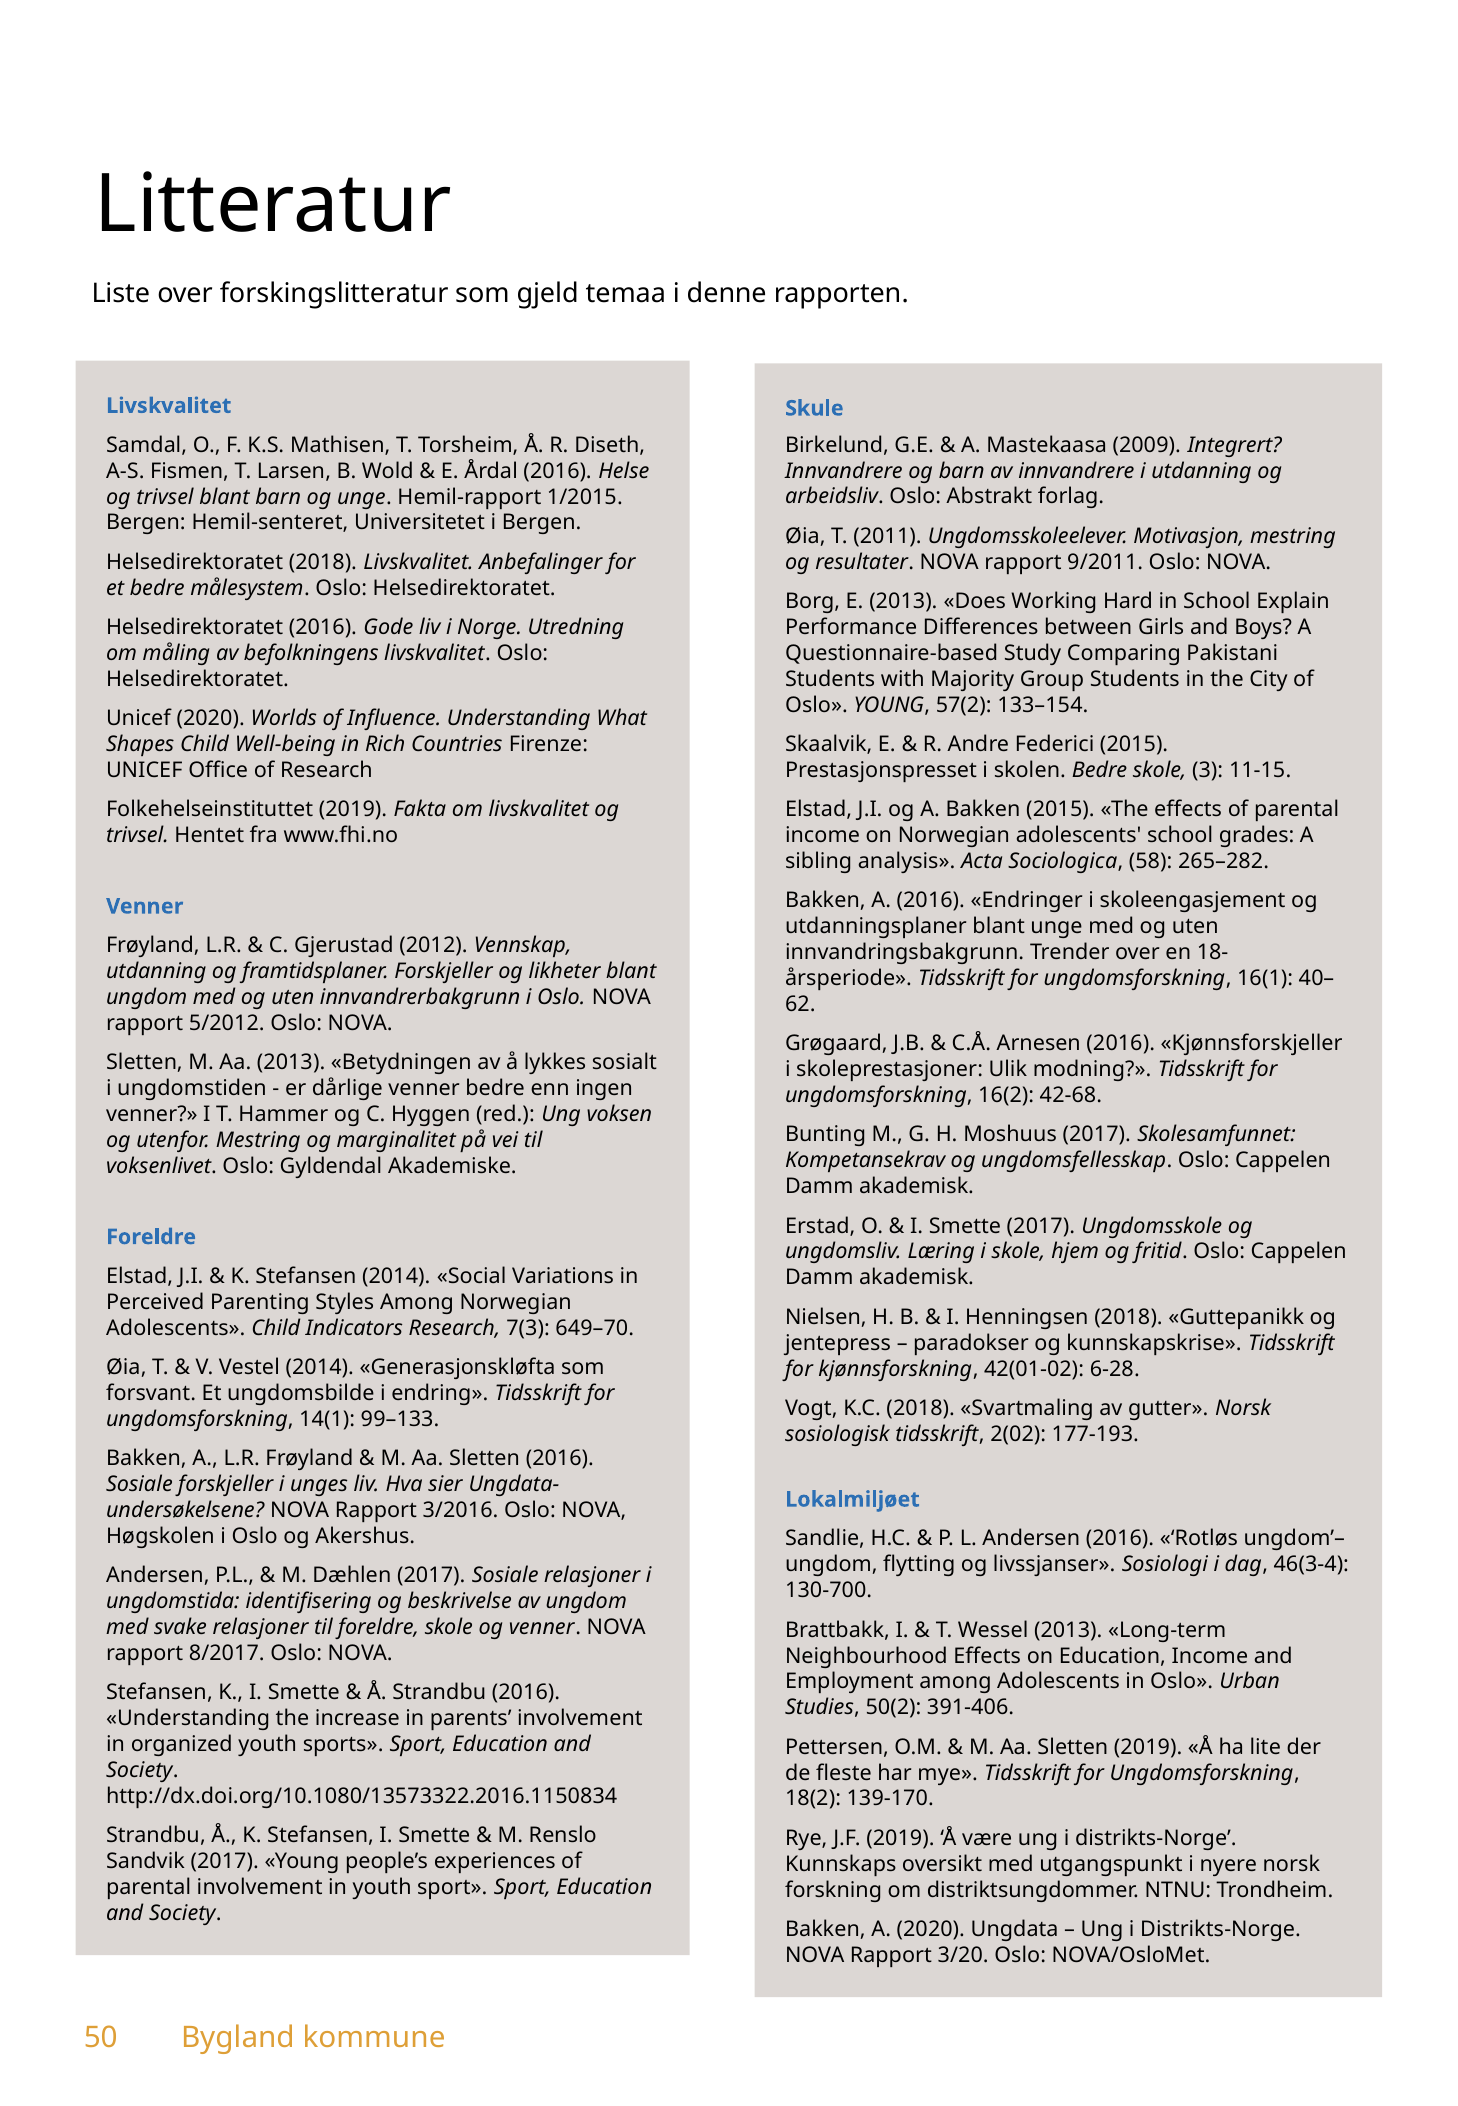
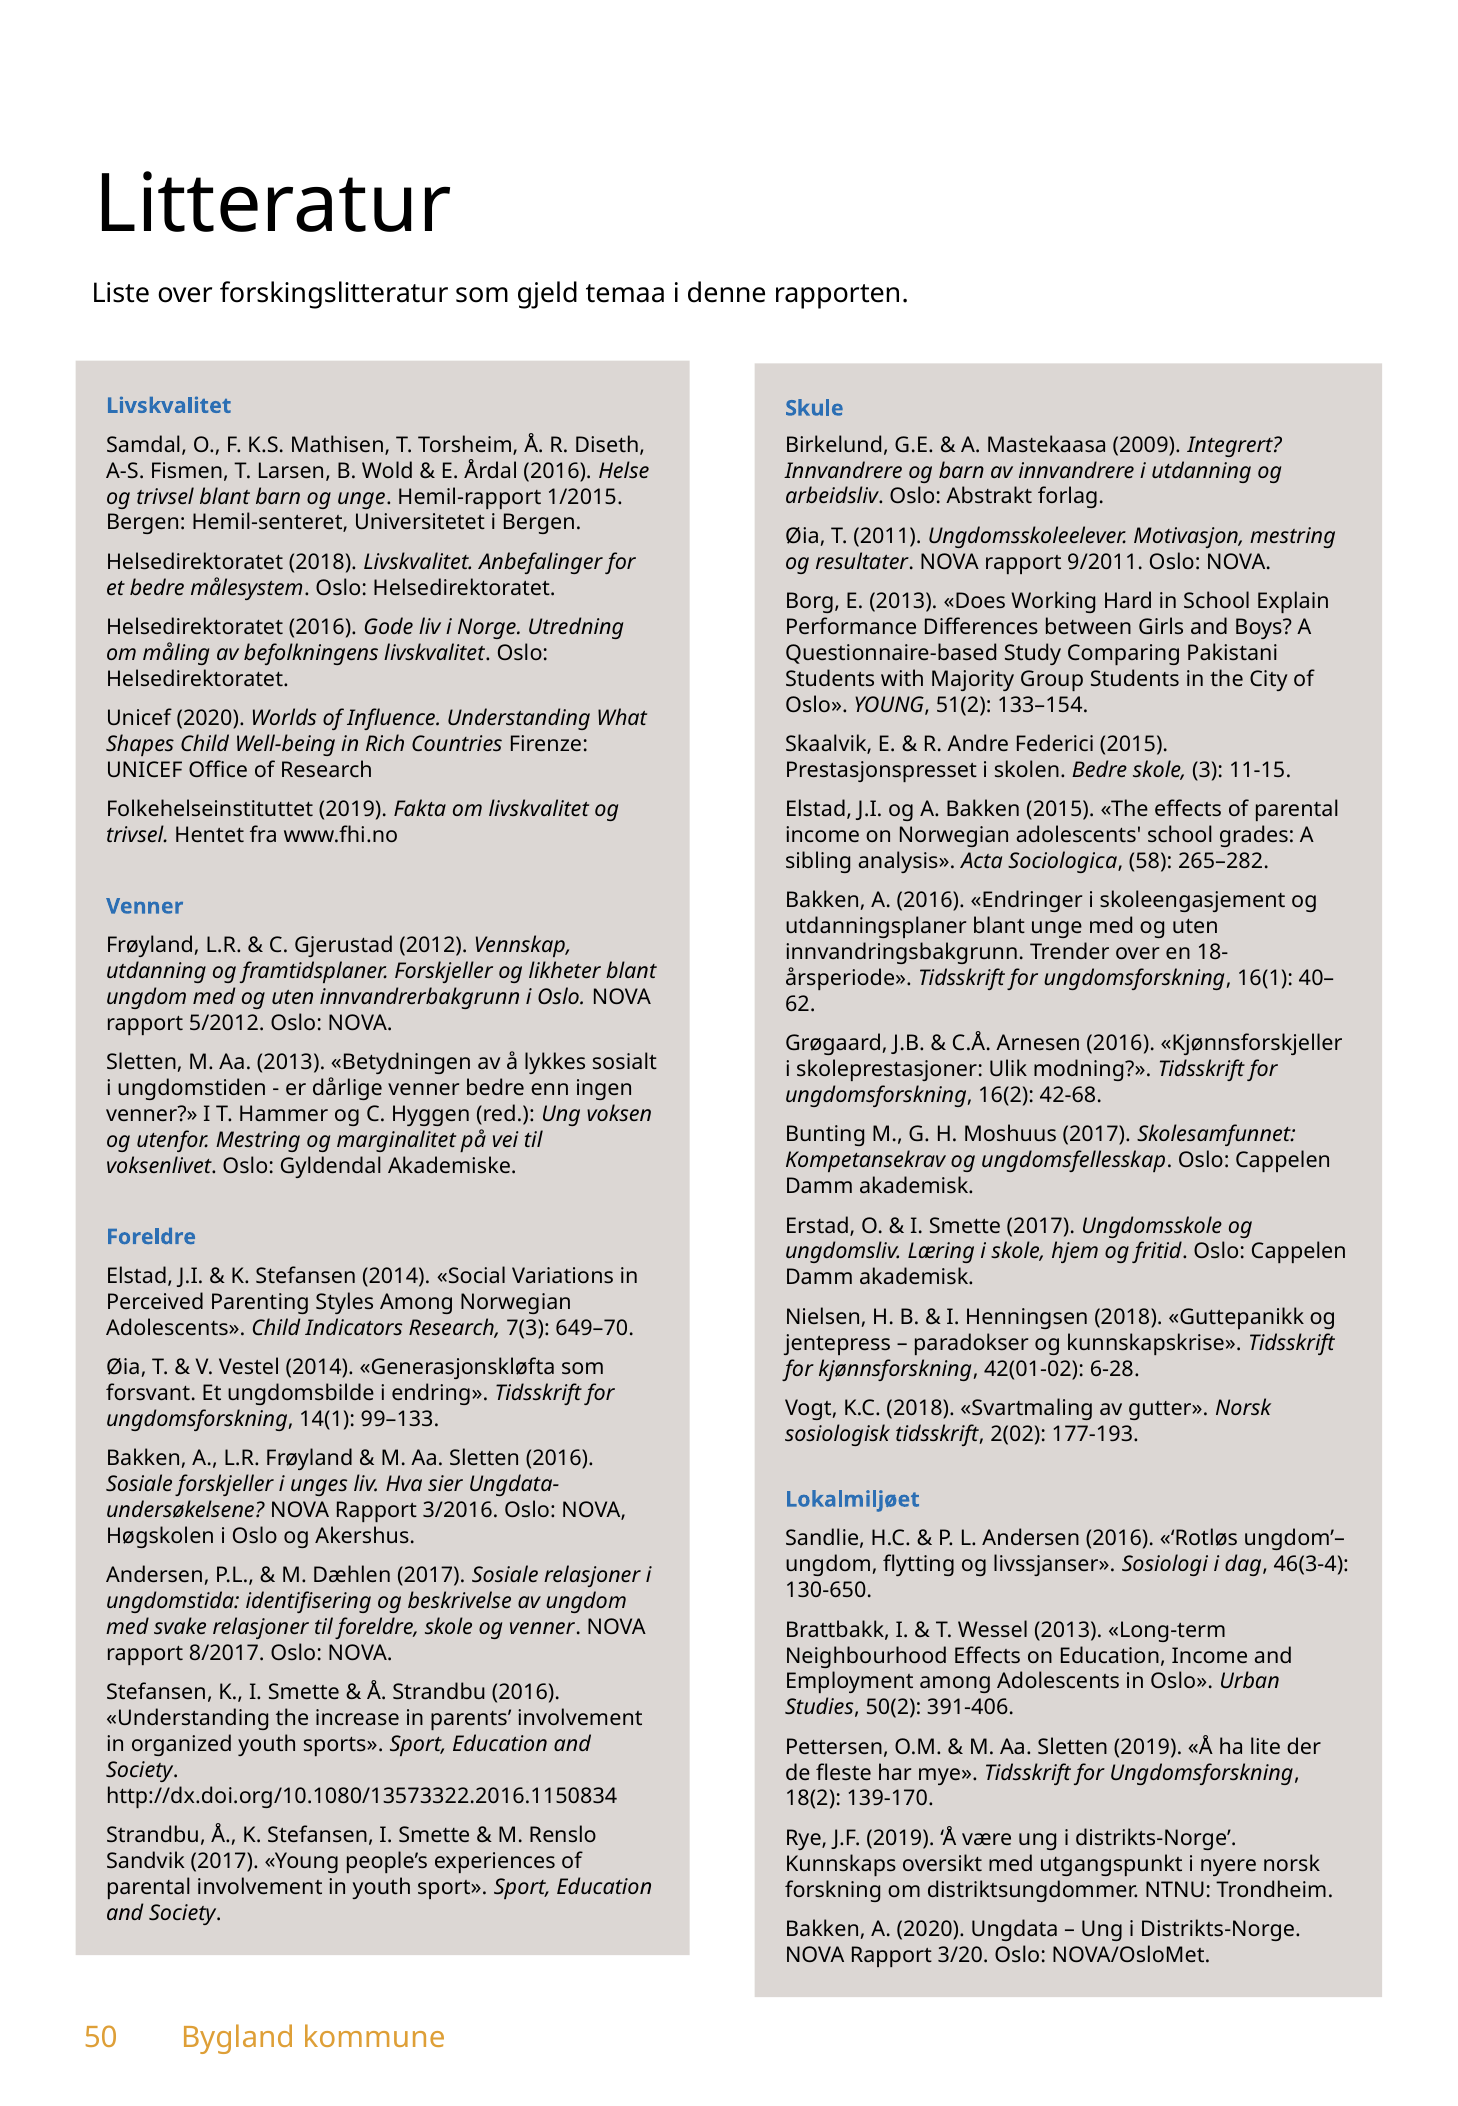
57(2: 57(2 -> 51(2
130-700: 130-700 -> 130-650
